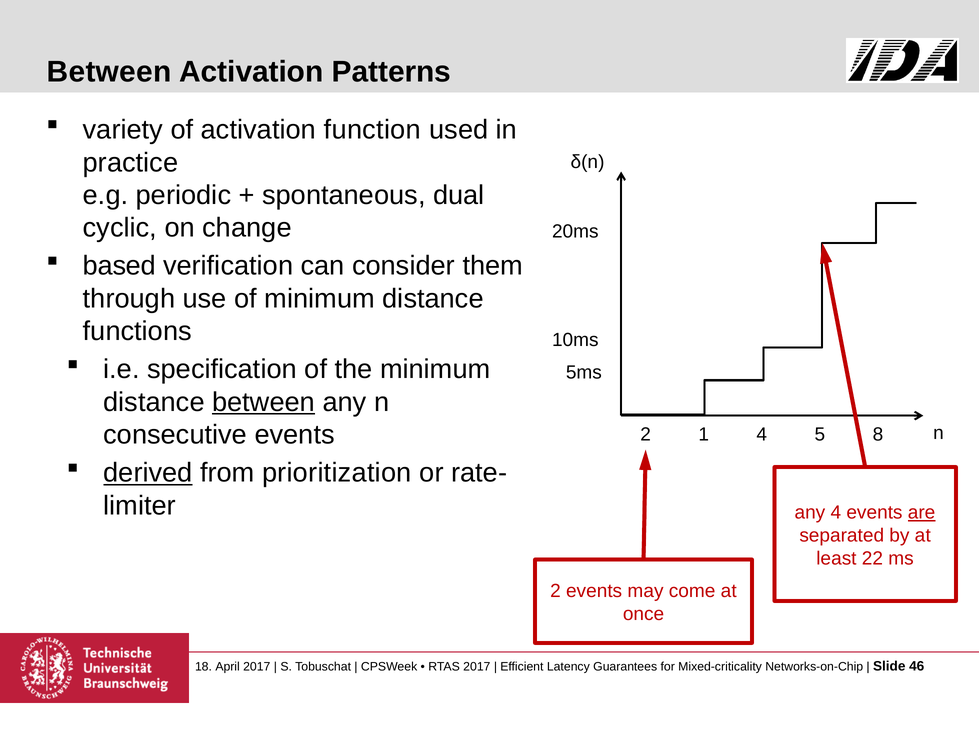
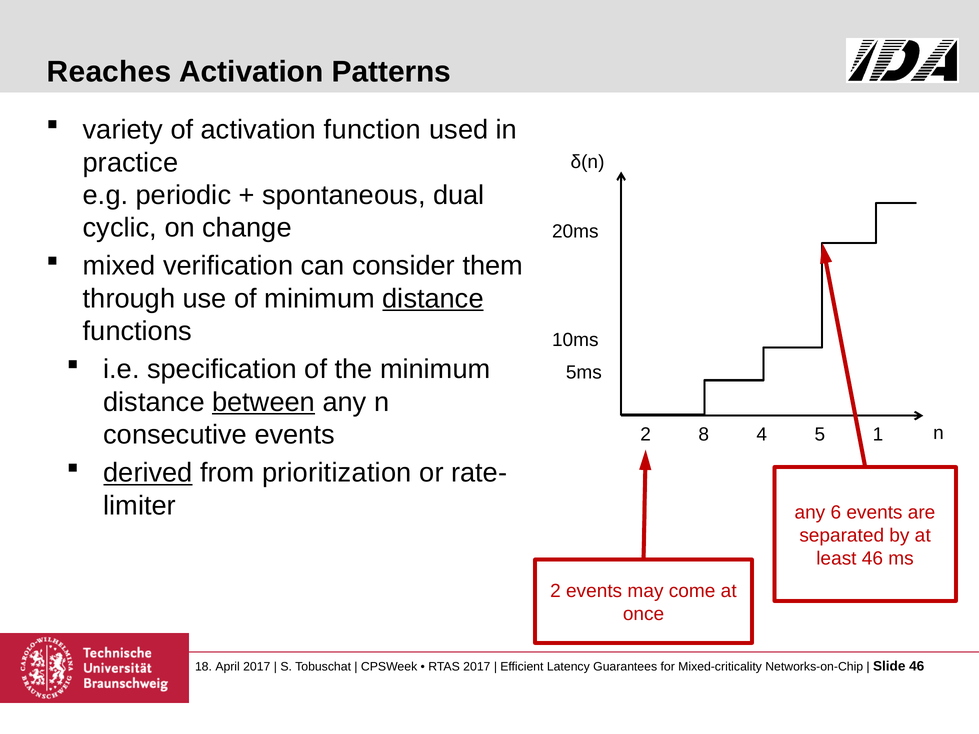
Between at (109, 72): Between -> Reaches
based: based -> mixed
distance at (433, 299) underline: none -> present
1: 1 -> 8
8: 8 -> 1
any 4: 4 -> 6
are underline: present -> none
least 22: 22 -> 46
